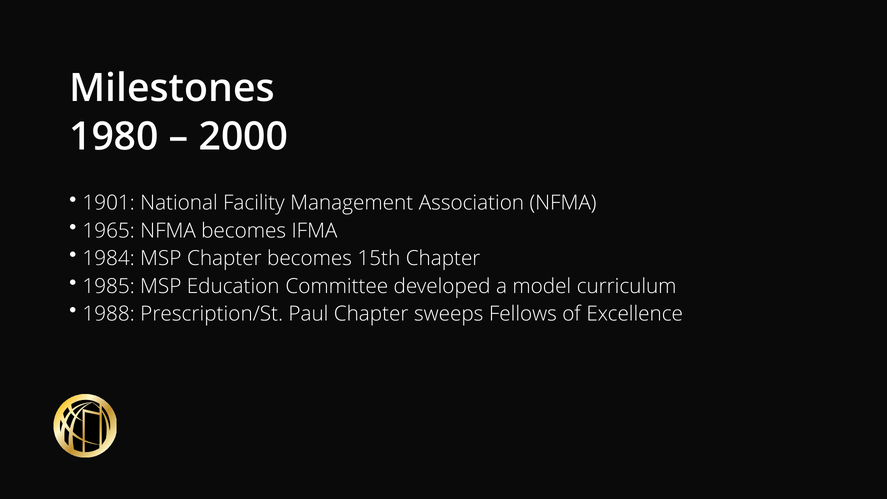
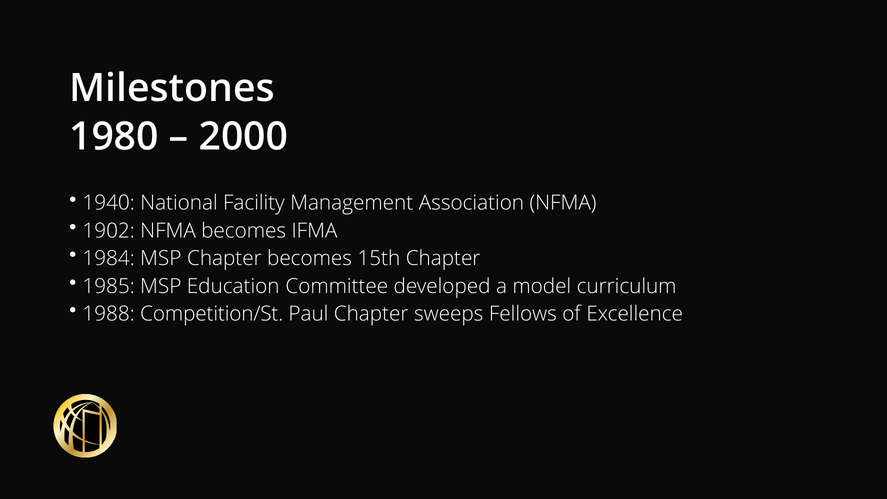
1901: 1901 -> 1940
1965: 1965 -> 1902
Prescription/St: Prescription/St -> Competition/St
